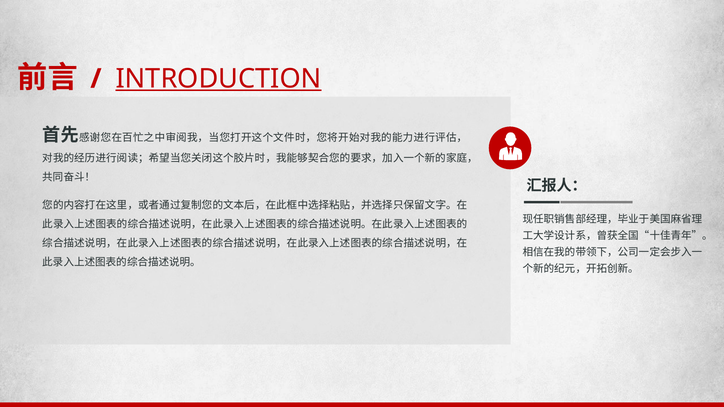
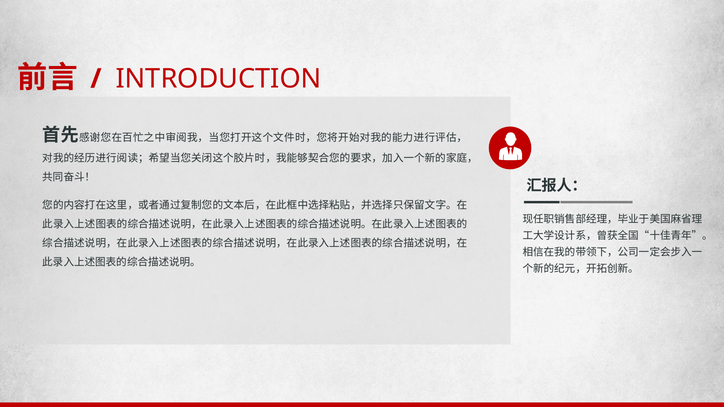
INTRODUCTION underline: present -> none
